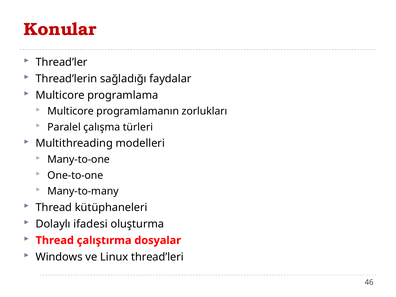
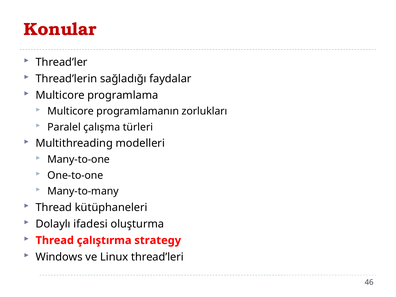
dosyalar: dosyalar -> strategy
